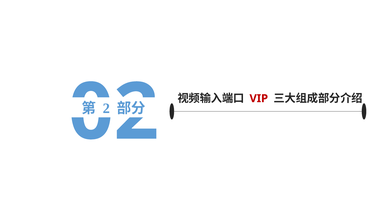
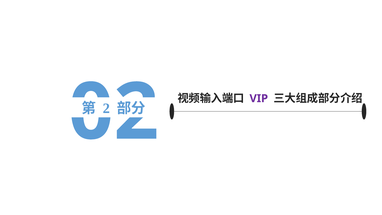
VIP colour: red -> purple
